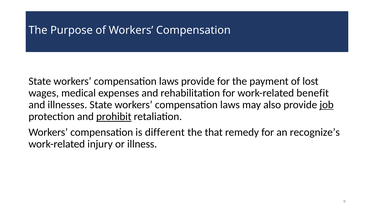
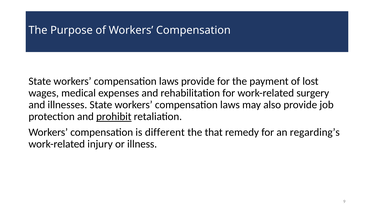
benefit: benefit -> surgery
job underline: present -> none
recognize’s: recognize’s -> regarding’s
